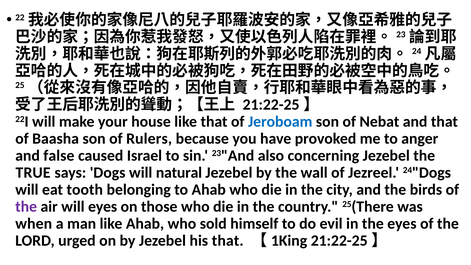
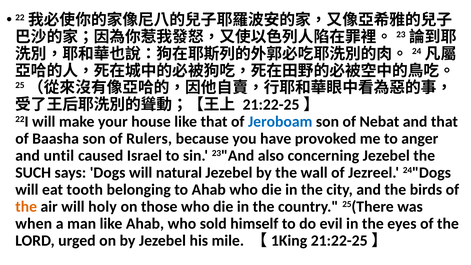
false: false -> until
TRUE: TRUE -> SUCH
the at (26, 207) colour: purple -> orange
will eyes: eyes -> holy
his that: that -> mile
